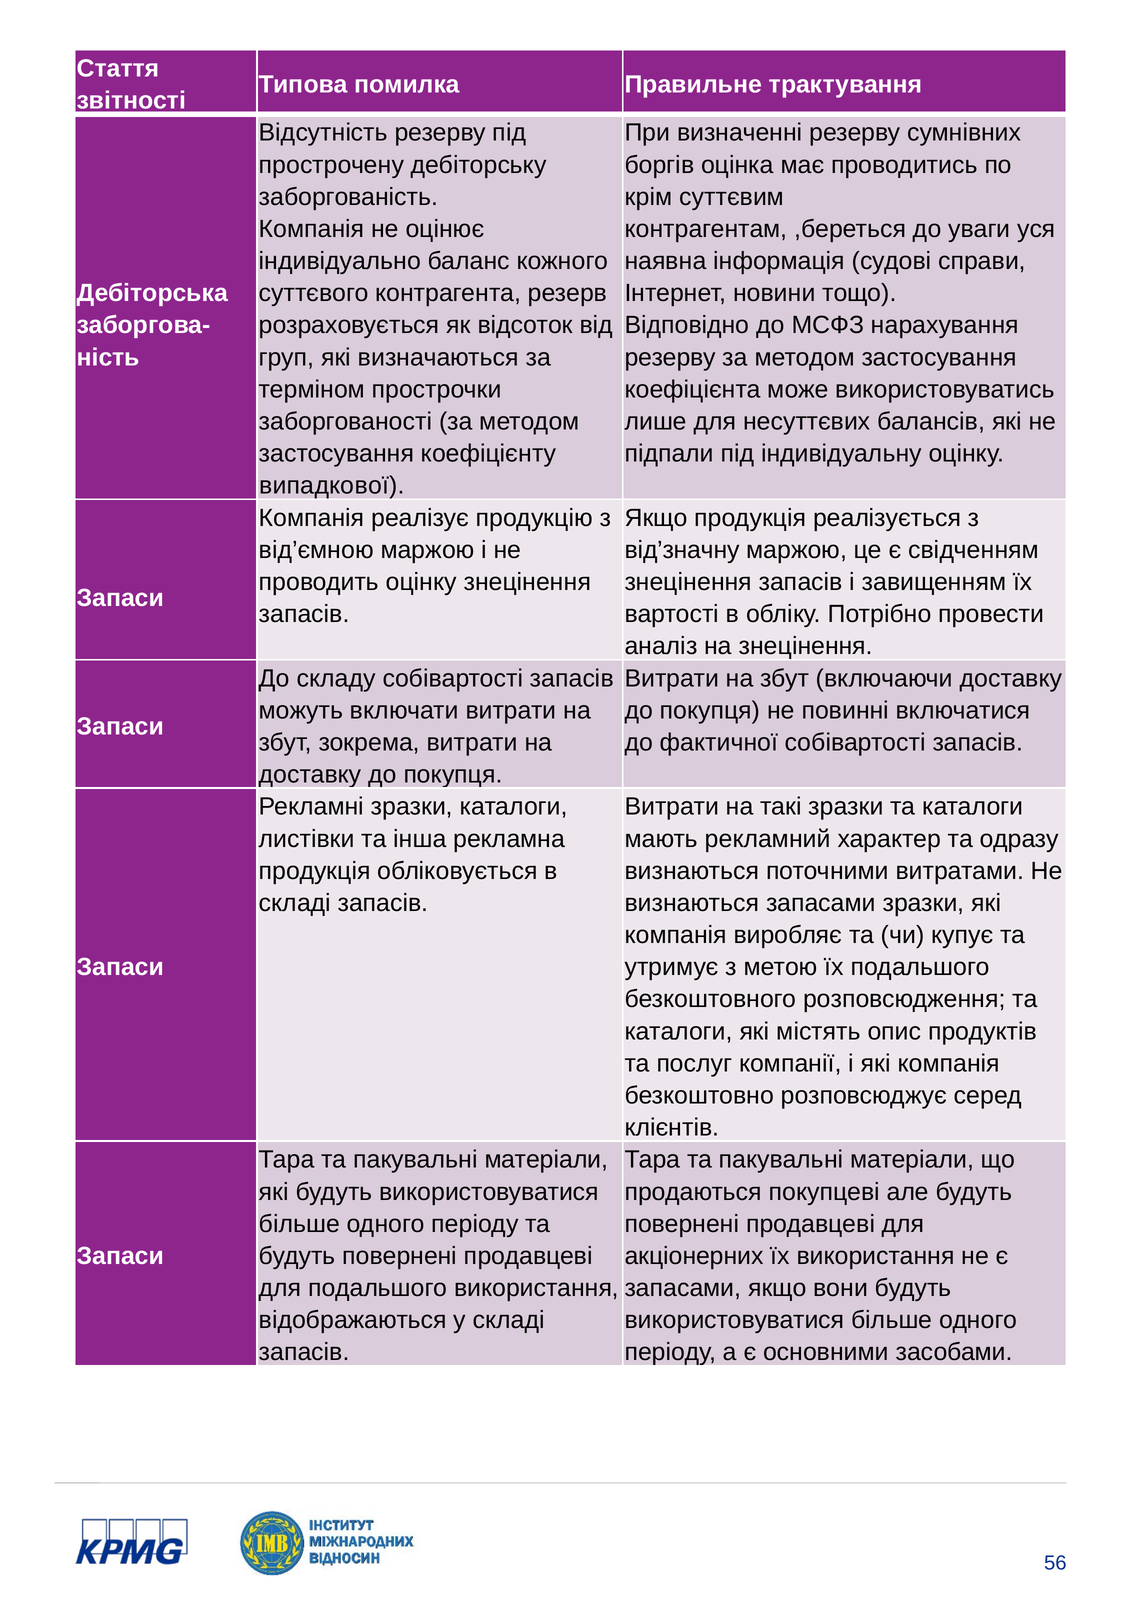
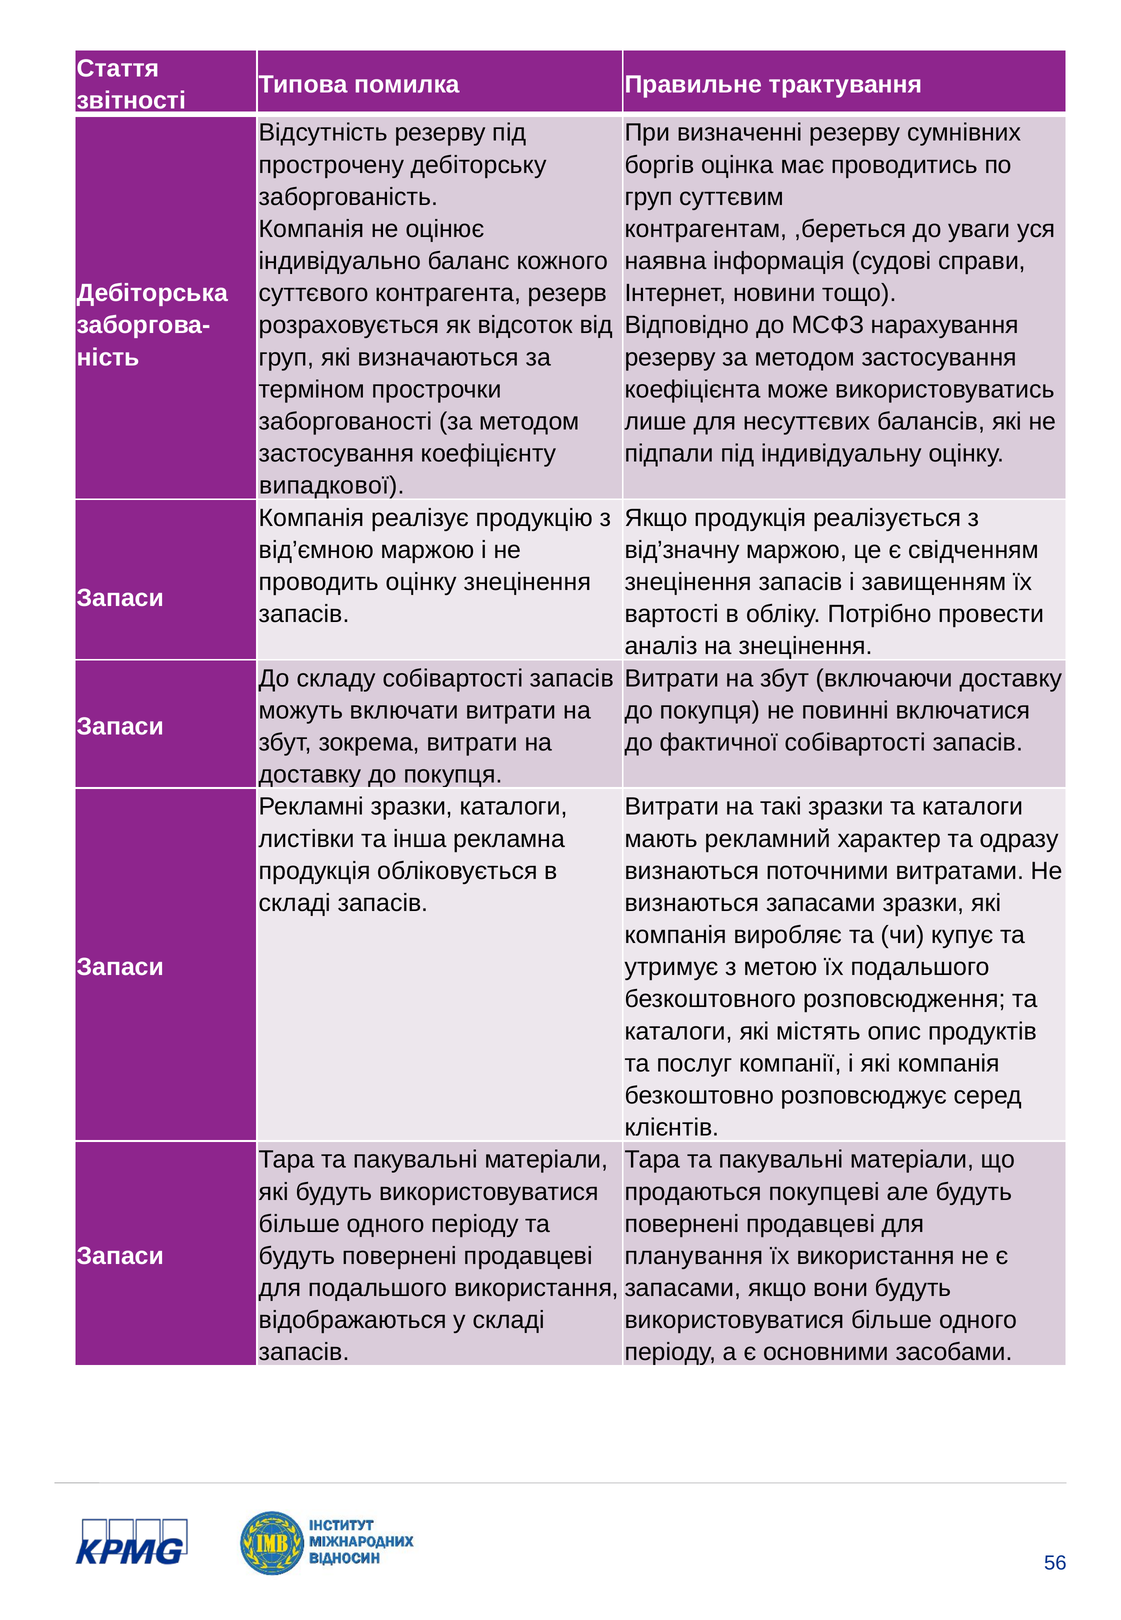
крім at (649, 197): крім -> груп
акціонерних: акціонерних -> планування
